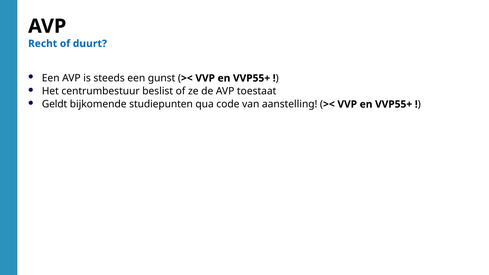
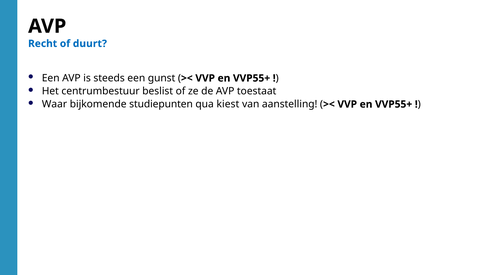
Geldt: Geldt -> Waar
code: code -> kiest
